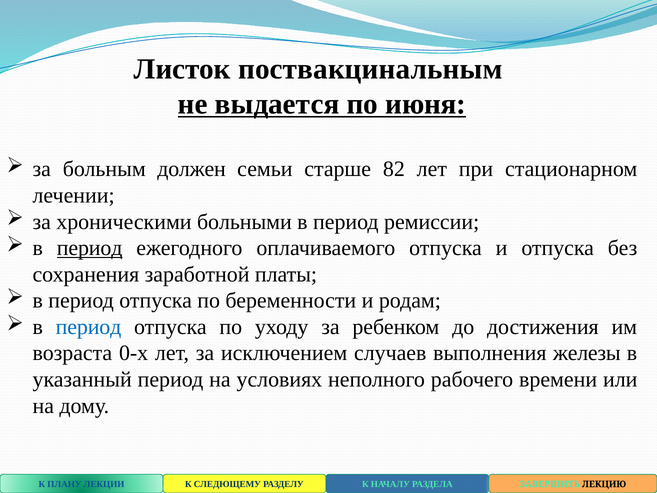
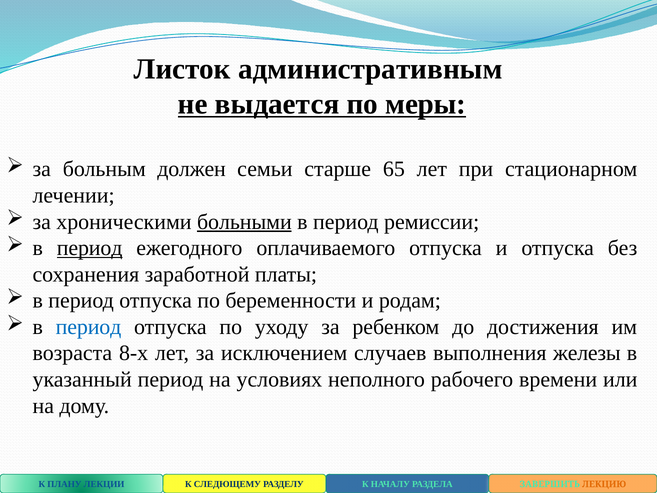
поствакцинальным: поствакцинальным -> административным
июня: июня -> меры
82: 82 -> 65
больными underline: none -> present
0-х: 0-х -> 8-х
ЛЕКЦИЮ colour: black -> orange
